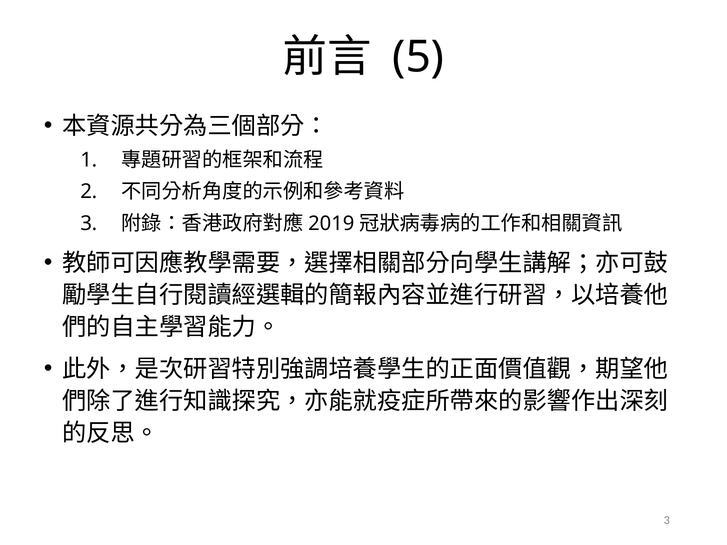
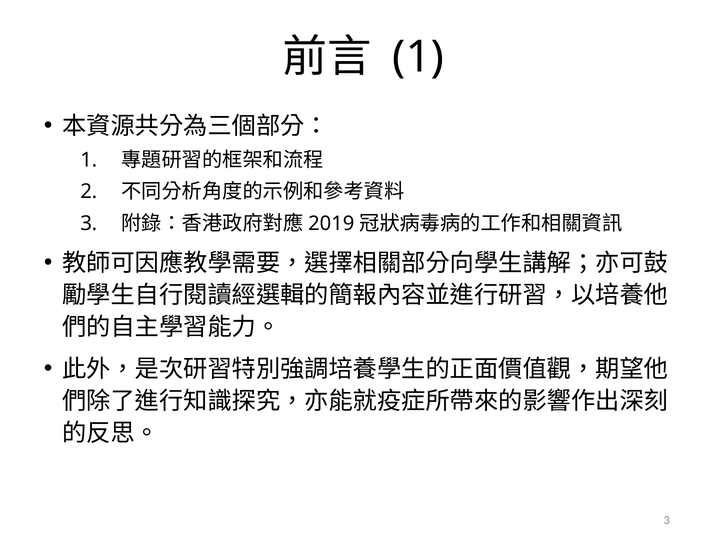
5 at (418, 57): 5 -> 1
